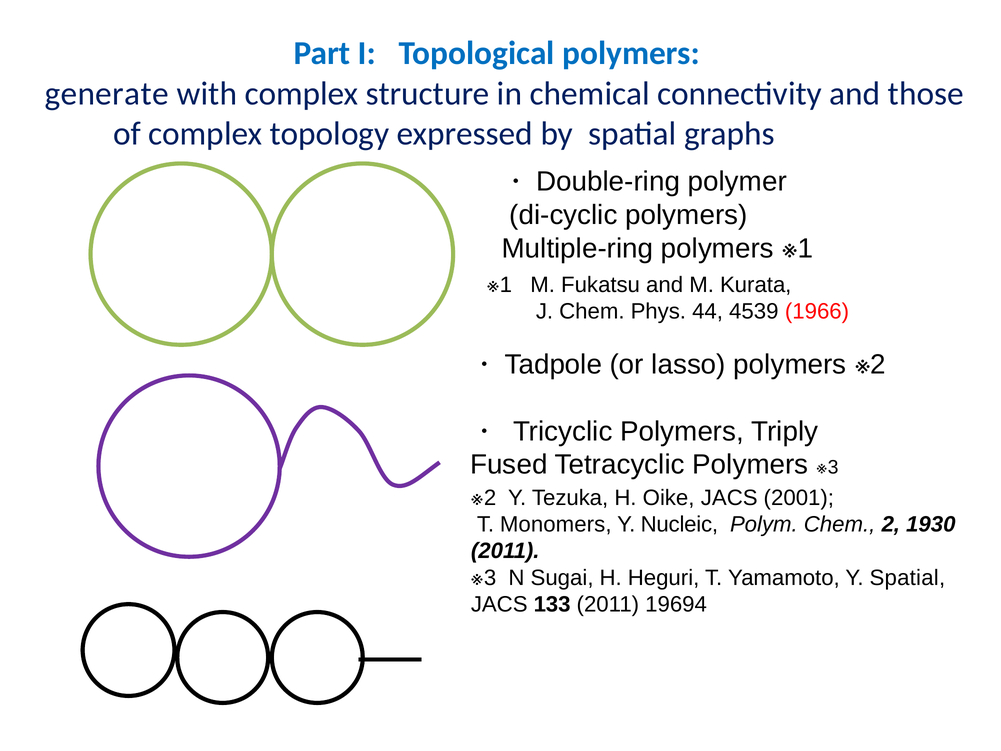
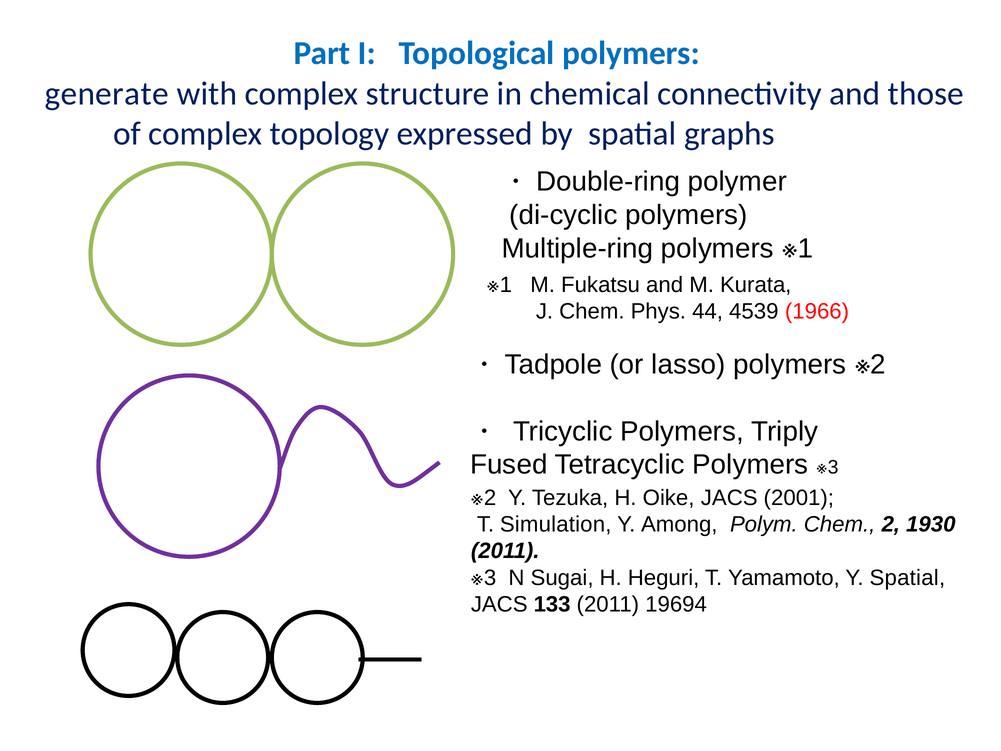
Monomers: Monomers -> Simulation
Nucleic: Nucleic -> Among
